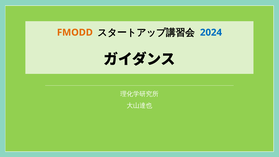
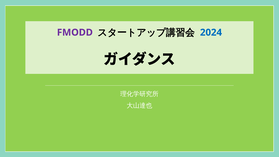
FMODD colour: orange -> purple
